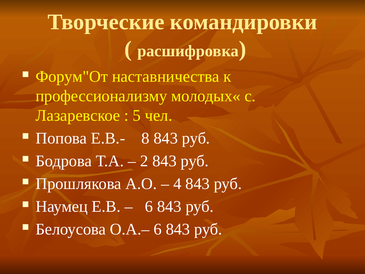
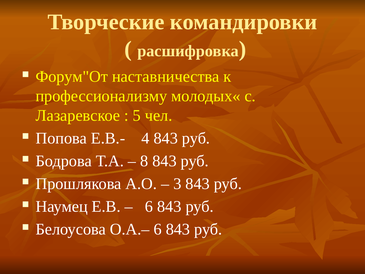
8: 8 -> 4
2: 2 -> 8
4: 4 -> 3
